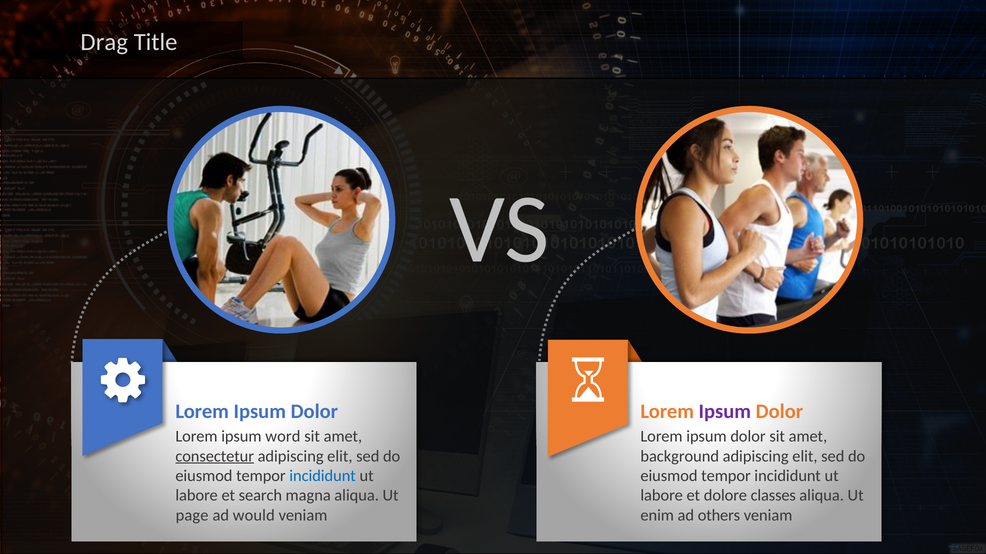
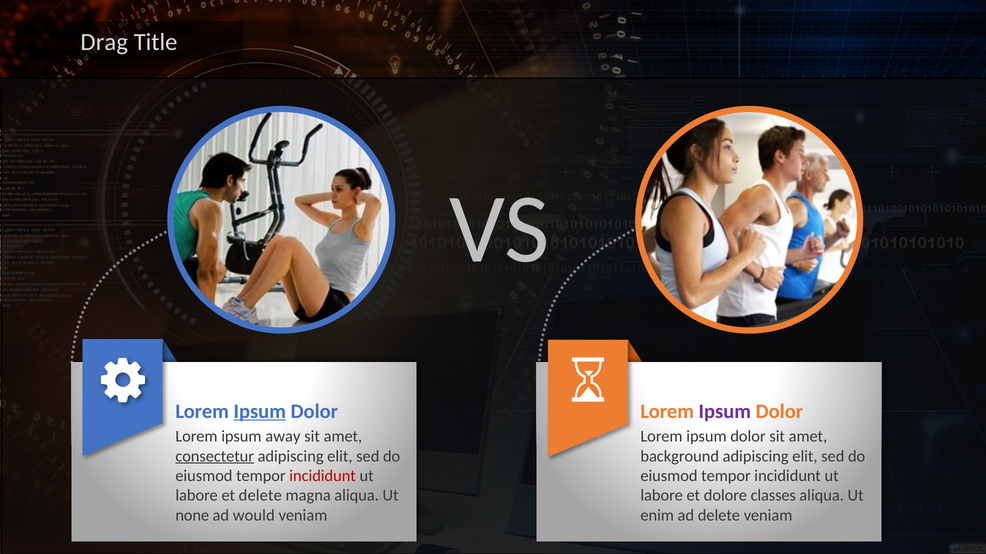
Ipsum at (260, 412) underline: none -> present
word: word -> away
incididunt at (323, 476) colour: blue -> red
et search: search -> delete
page: page -> none
ad others: others -> delete
